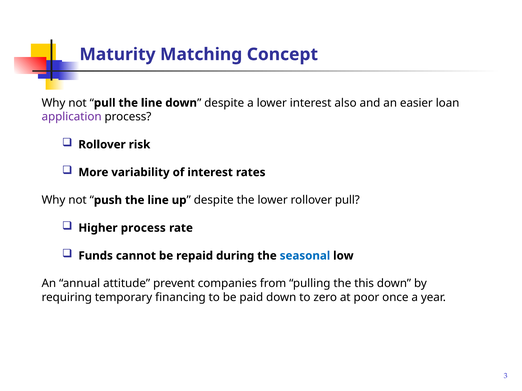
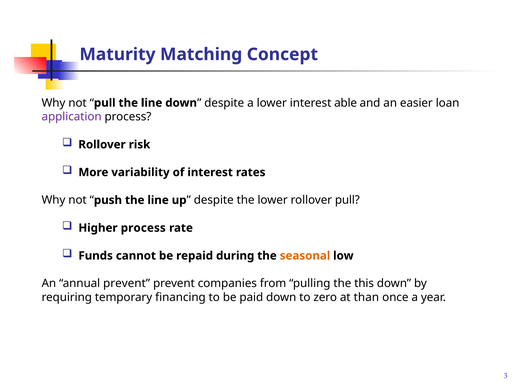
also: also -> able
seasonal colour: blue -> orange
annual attitude: attitude -> prevent
poor: poor -> than
